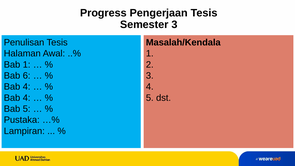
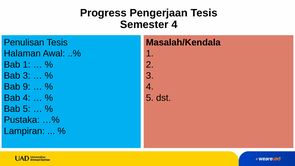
Semester 3: 3 -> 4
Bab 6: 6 -> 3
4 at (27, 87): 4 -> 9
